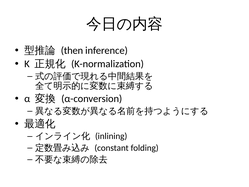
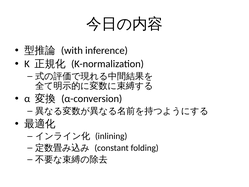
then: then -> with
